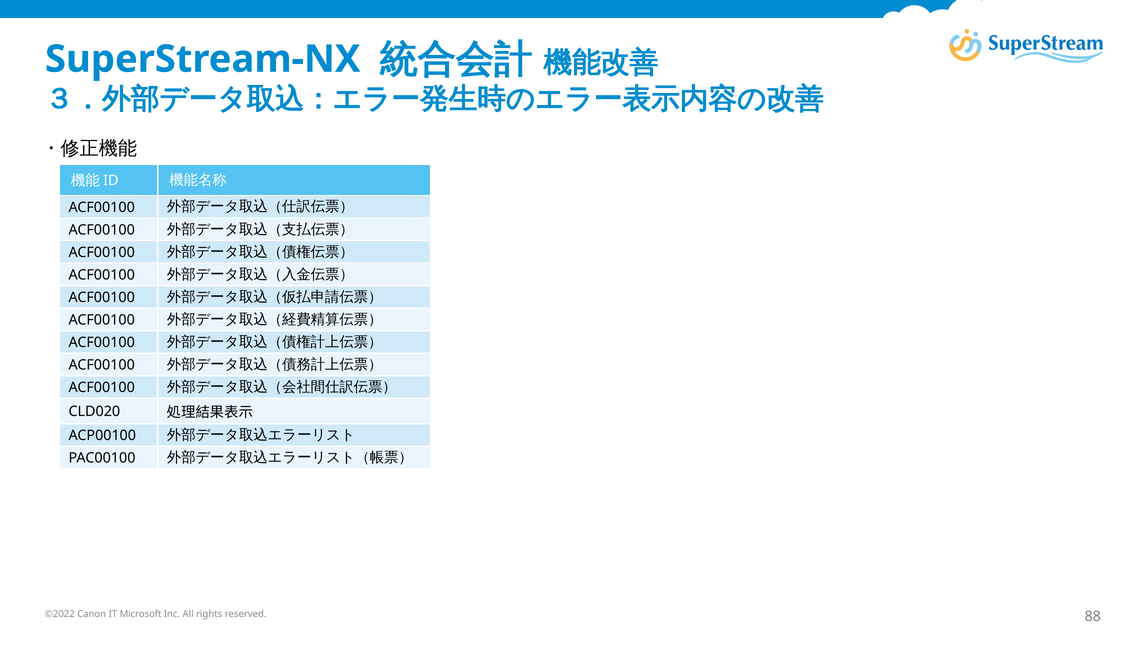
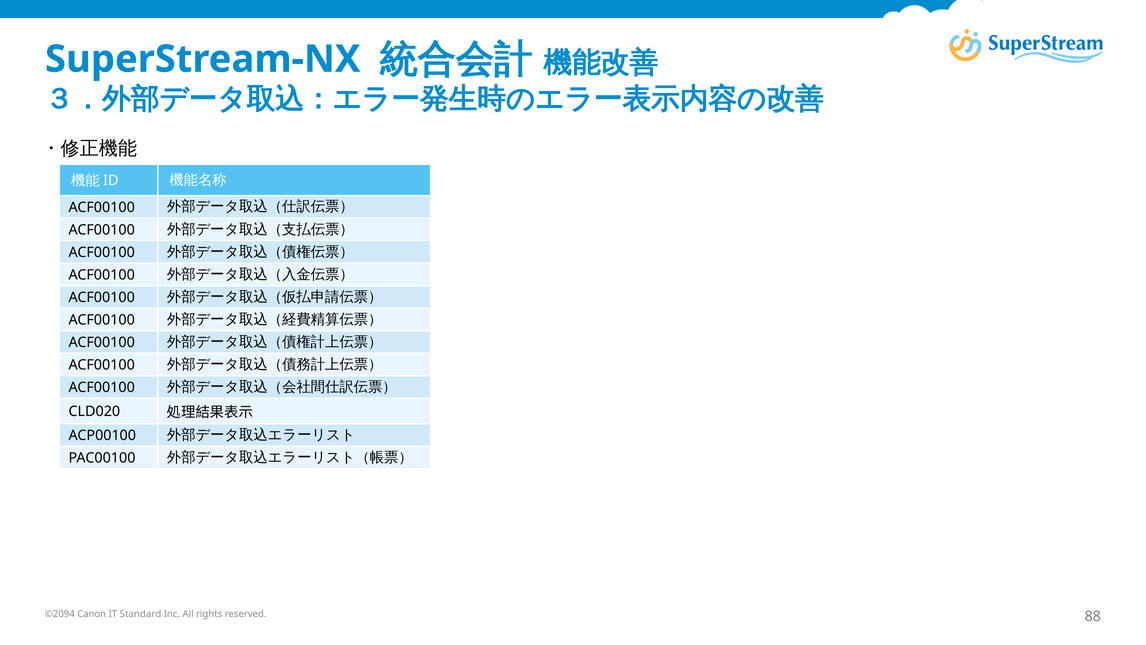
©2022: ©2022 -> ©2094
Microsoft: Microsoft -> Standard
